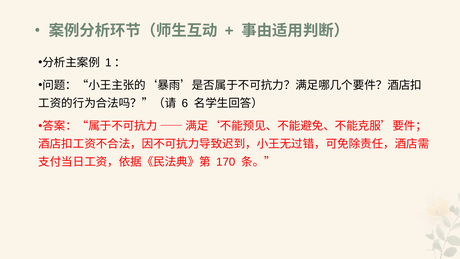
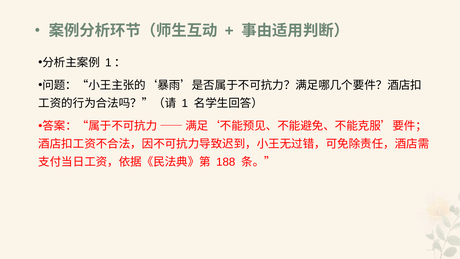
6: 6 -> 1
170: 170 -> 188
